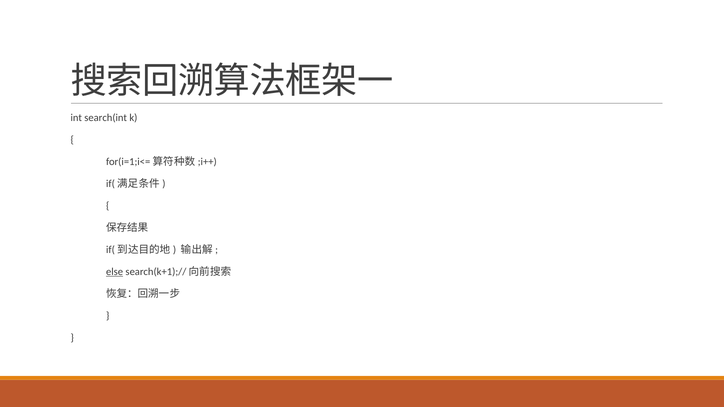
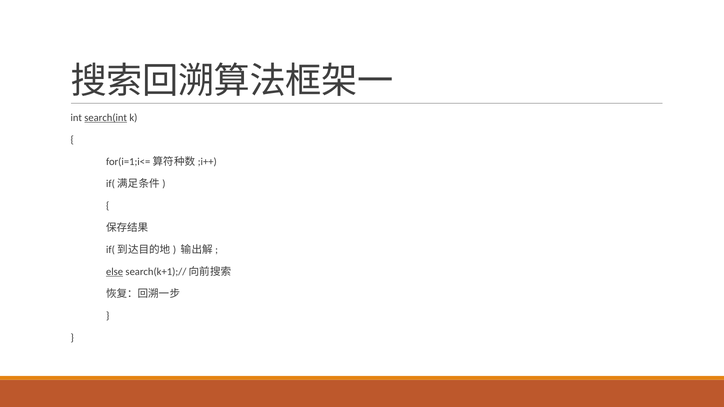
search(int underline: none -> present
